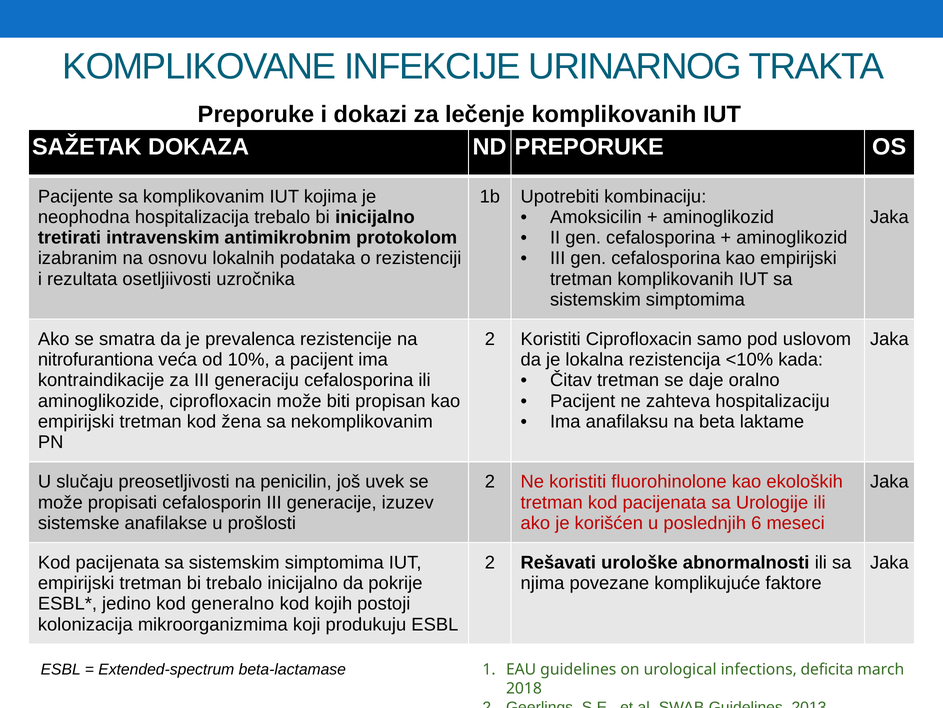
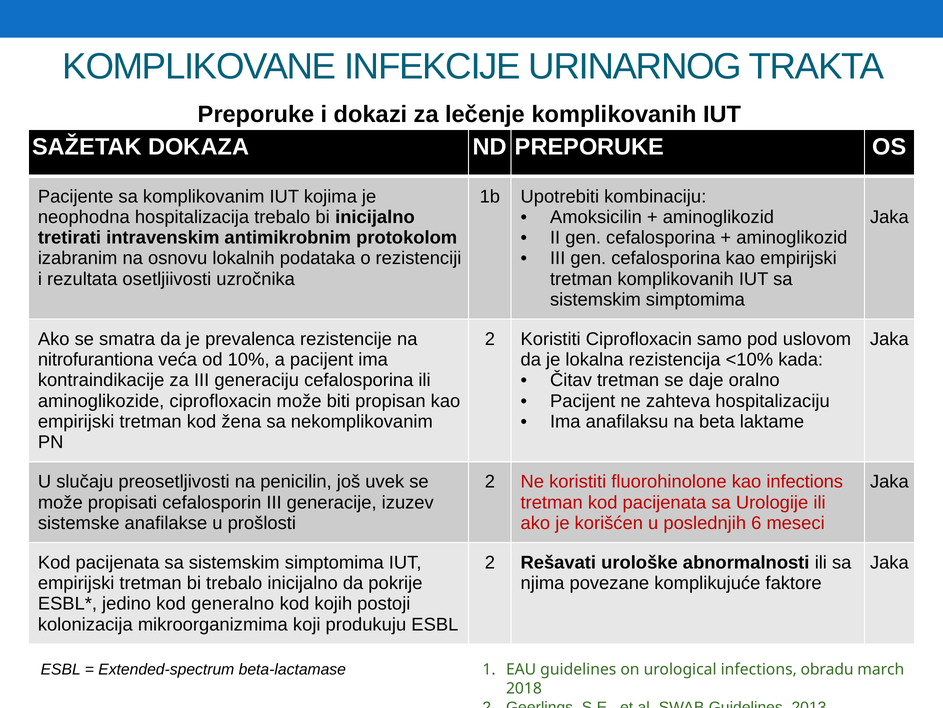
kao ekoloških: ekoloških -> infections
deficita: deficita -> obradu
